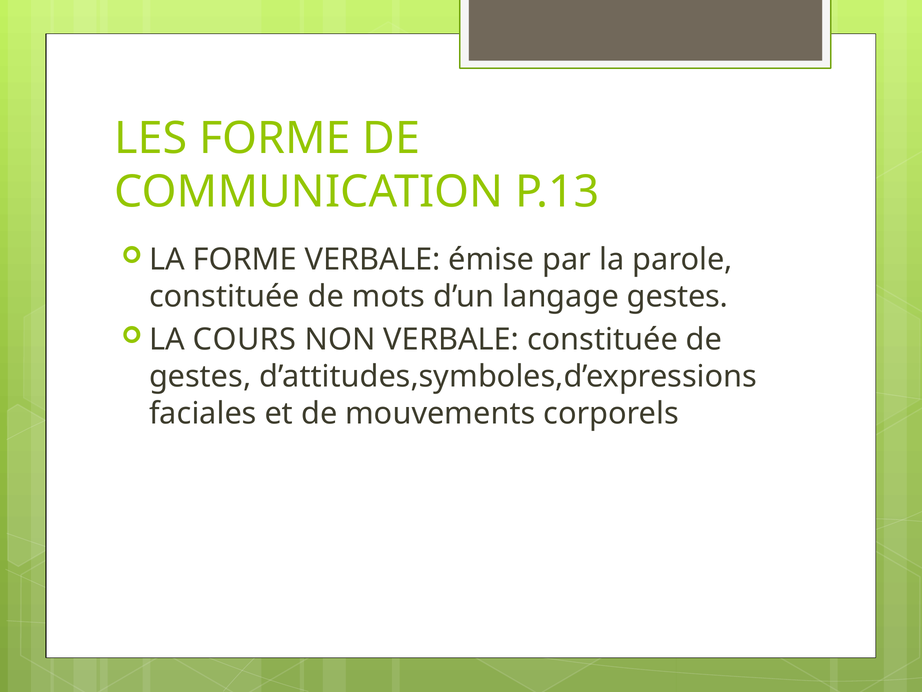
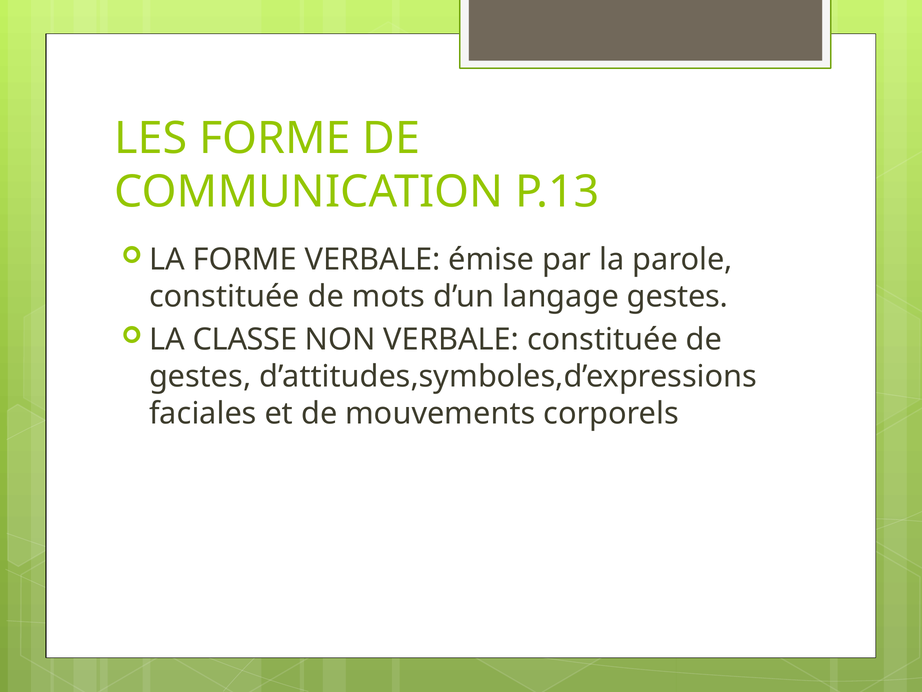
COURS: COURS -> CLASSE
